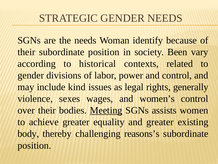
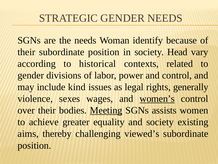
Been: Been -> Head
women’s underline: none -> present
and greater: greater -> society
body: body -> aims
reasons’s: reasons’s -> viewed’s
